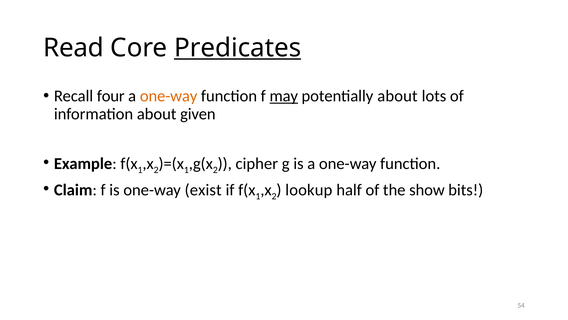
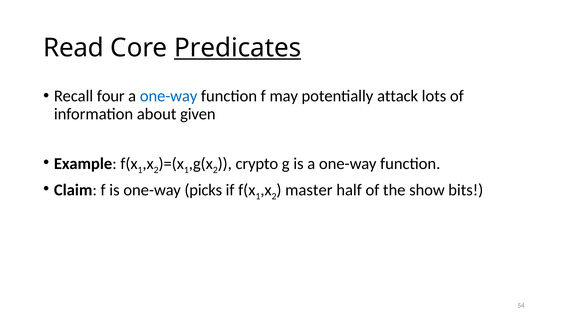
one-way at (169, 96) colour: orange -> blue
may underline: present -> none
potentially about: about -> attack
cipher: cipher -> crypto
exist: exist -> picks
lookup: lookup -> master
